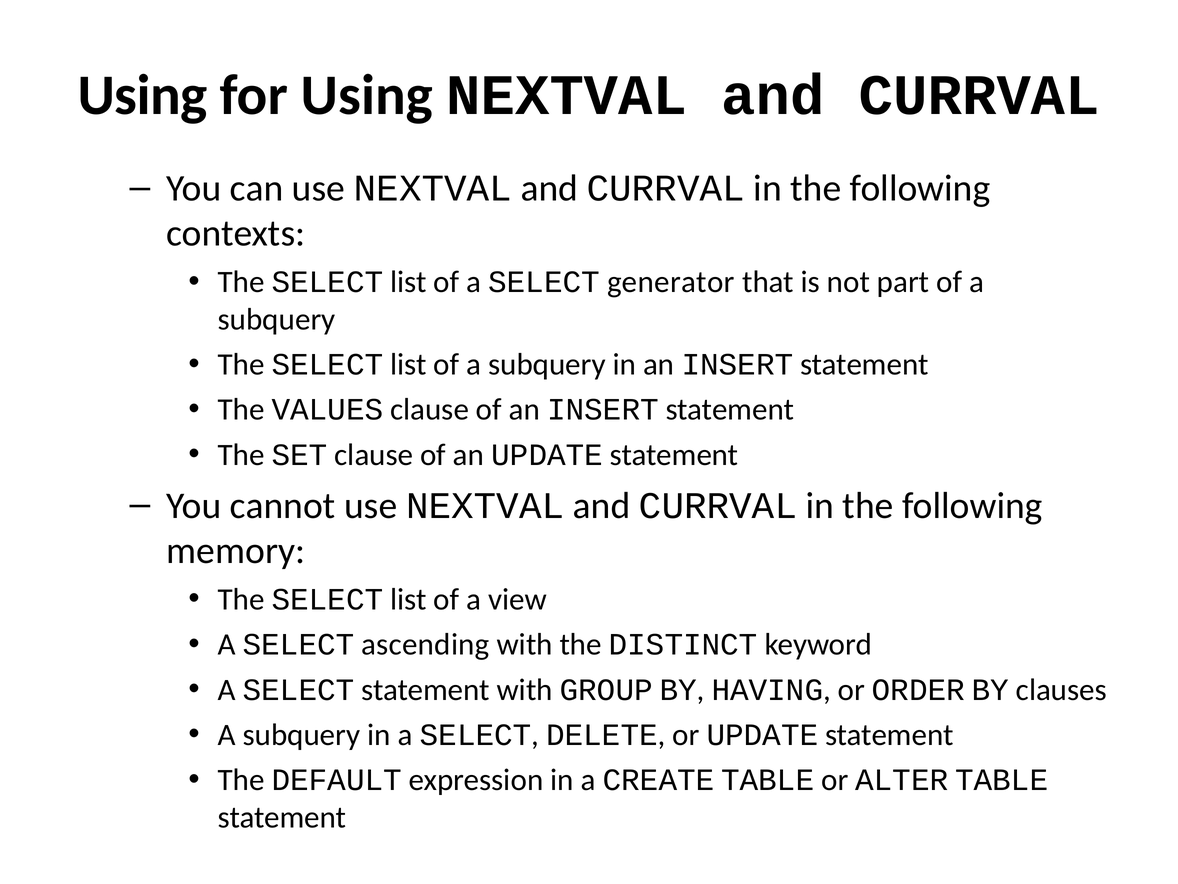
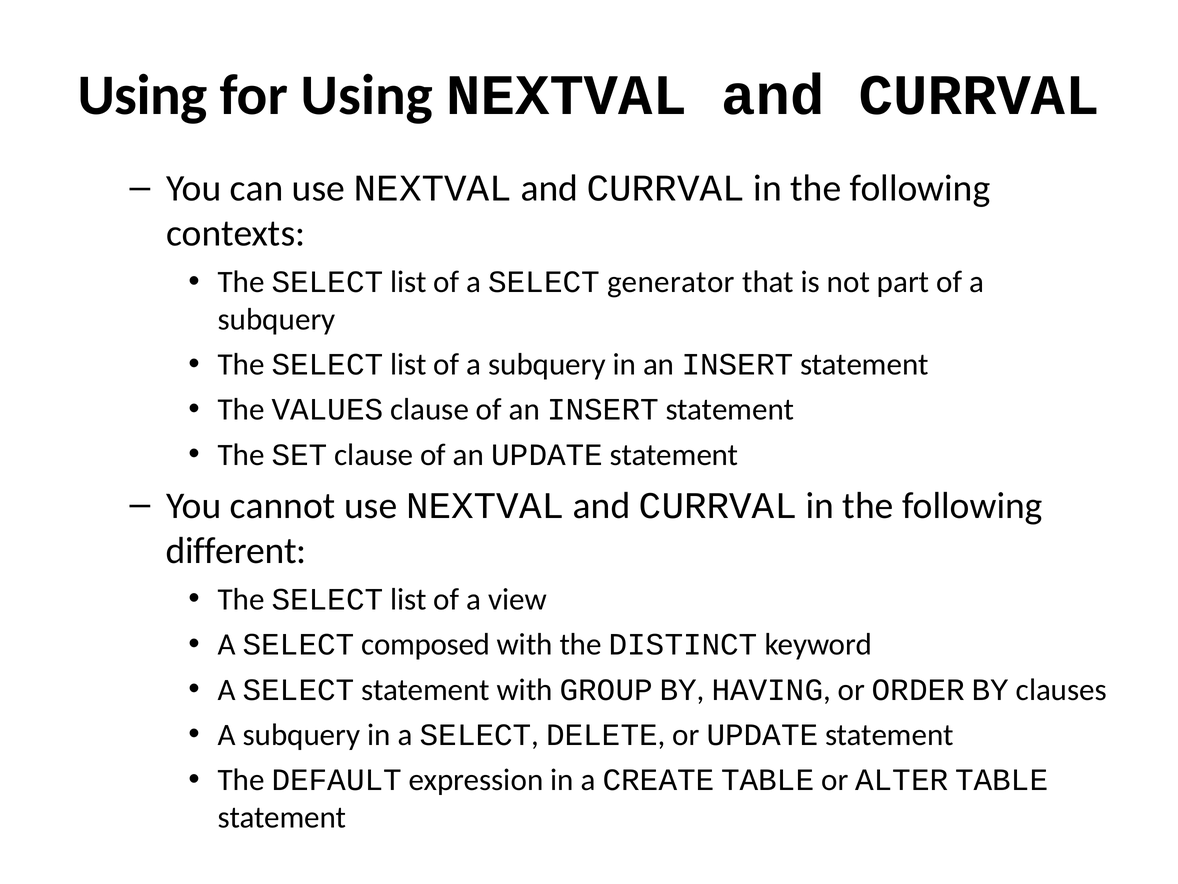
memory: memory -> different
ascending: ascending -> composed
